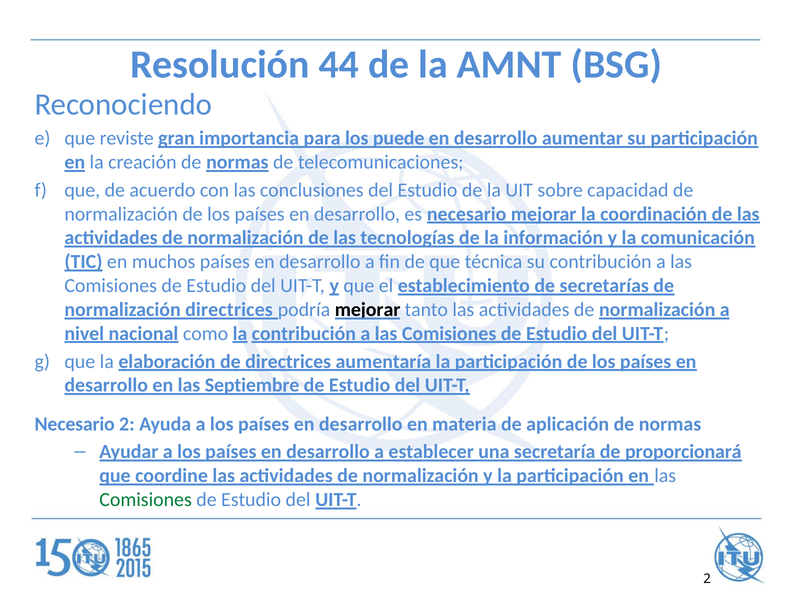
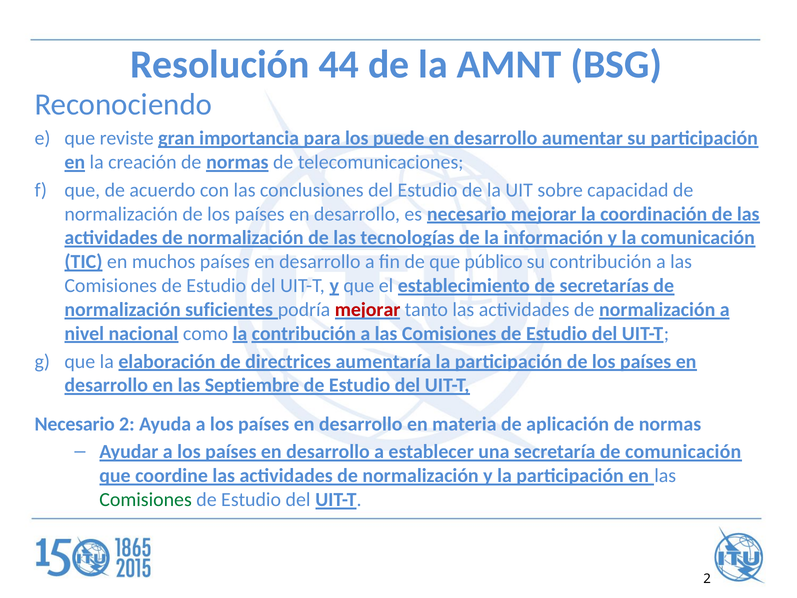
técnica: técnica -> público
normalización directrices: directrices -> suficientes
mejorar at (368, 309) colour: black -> red
de proporcionará: proporcionará -> comunicación
